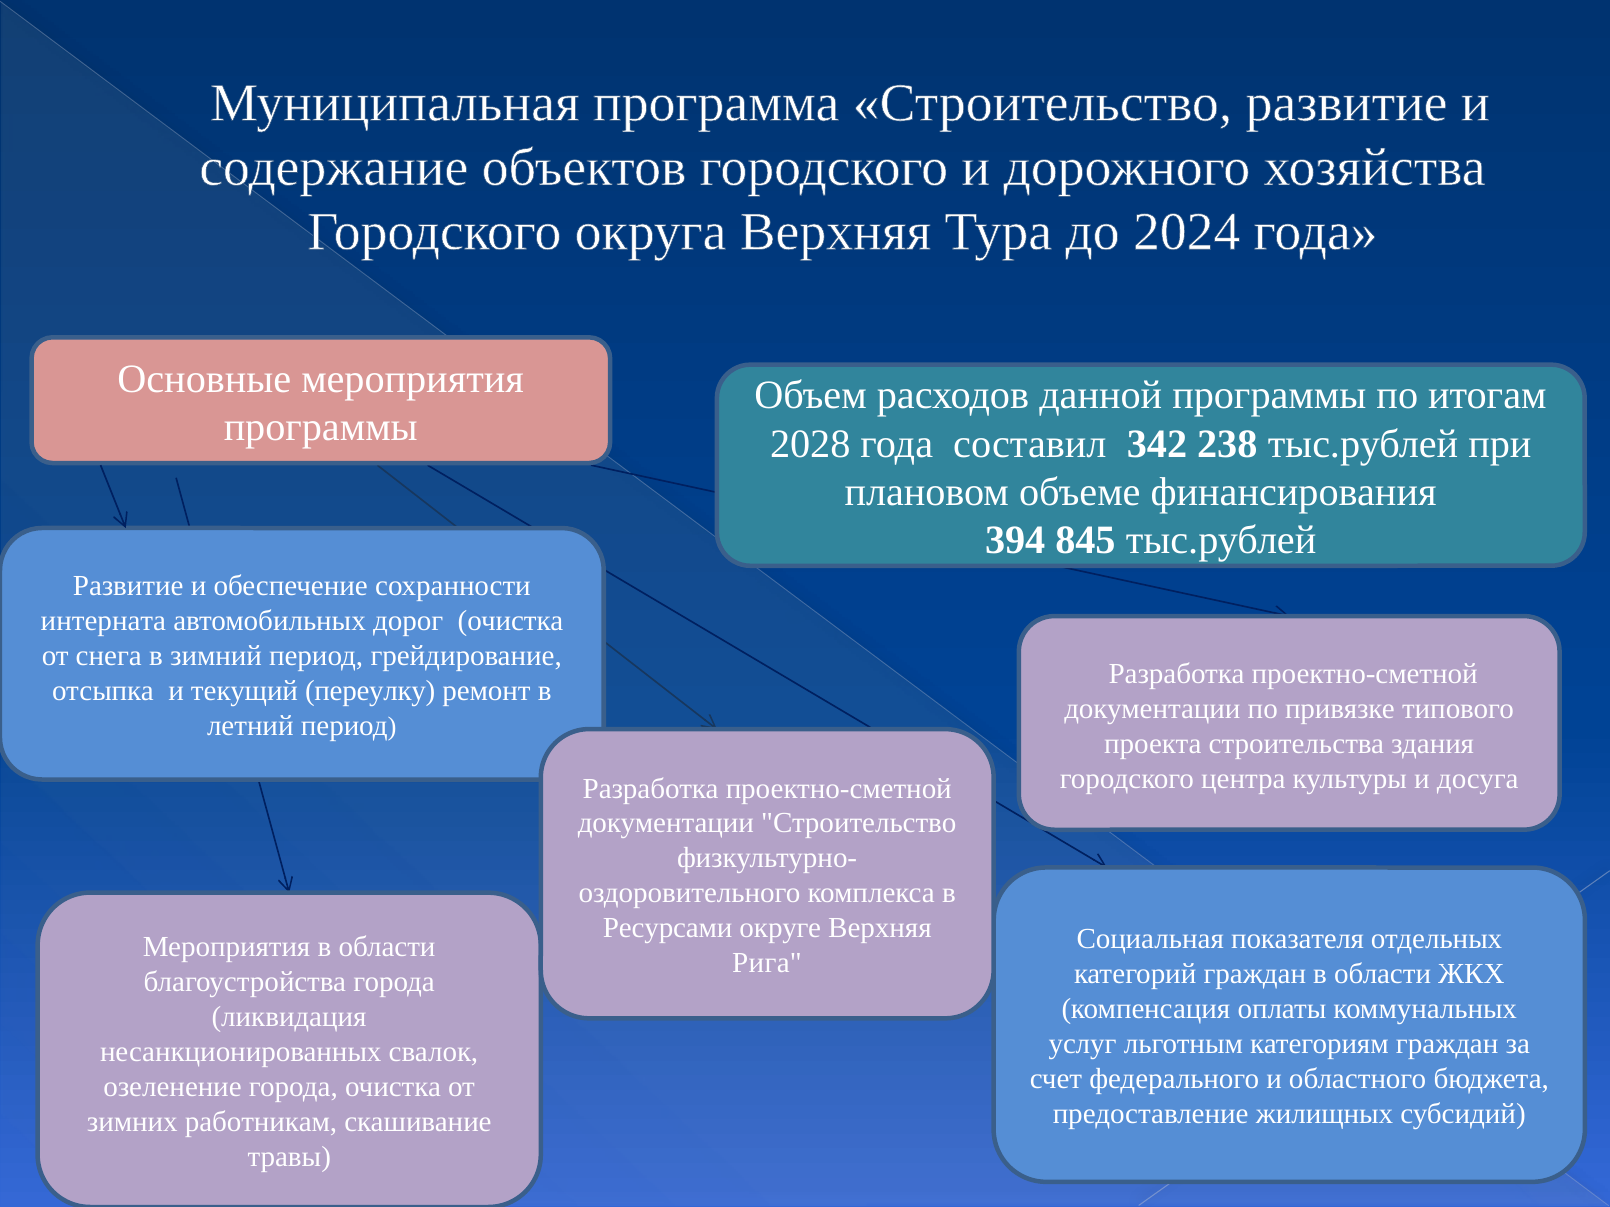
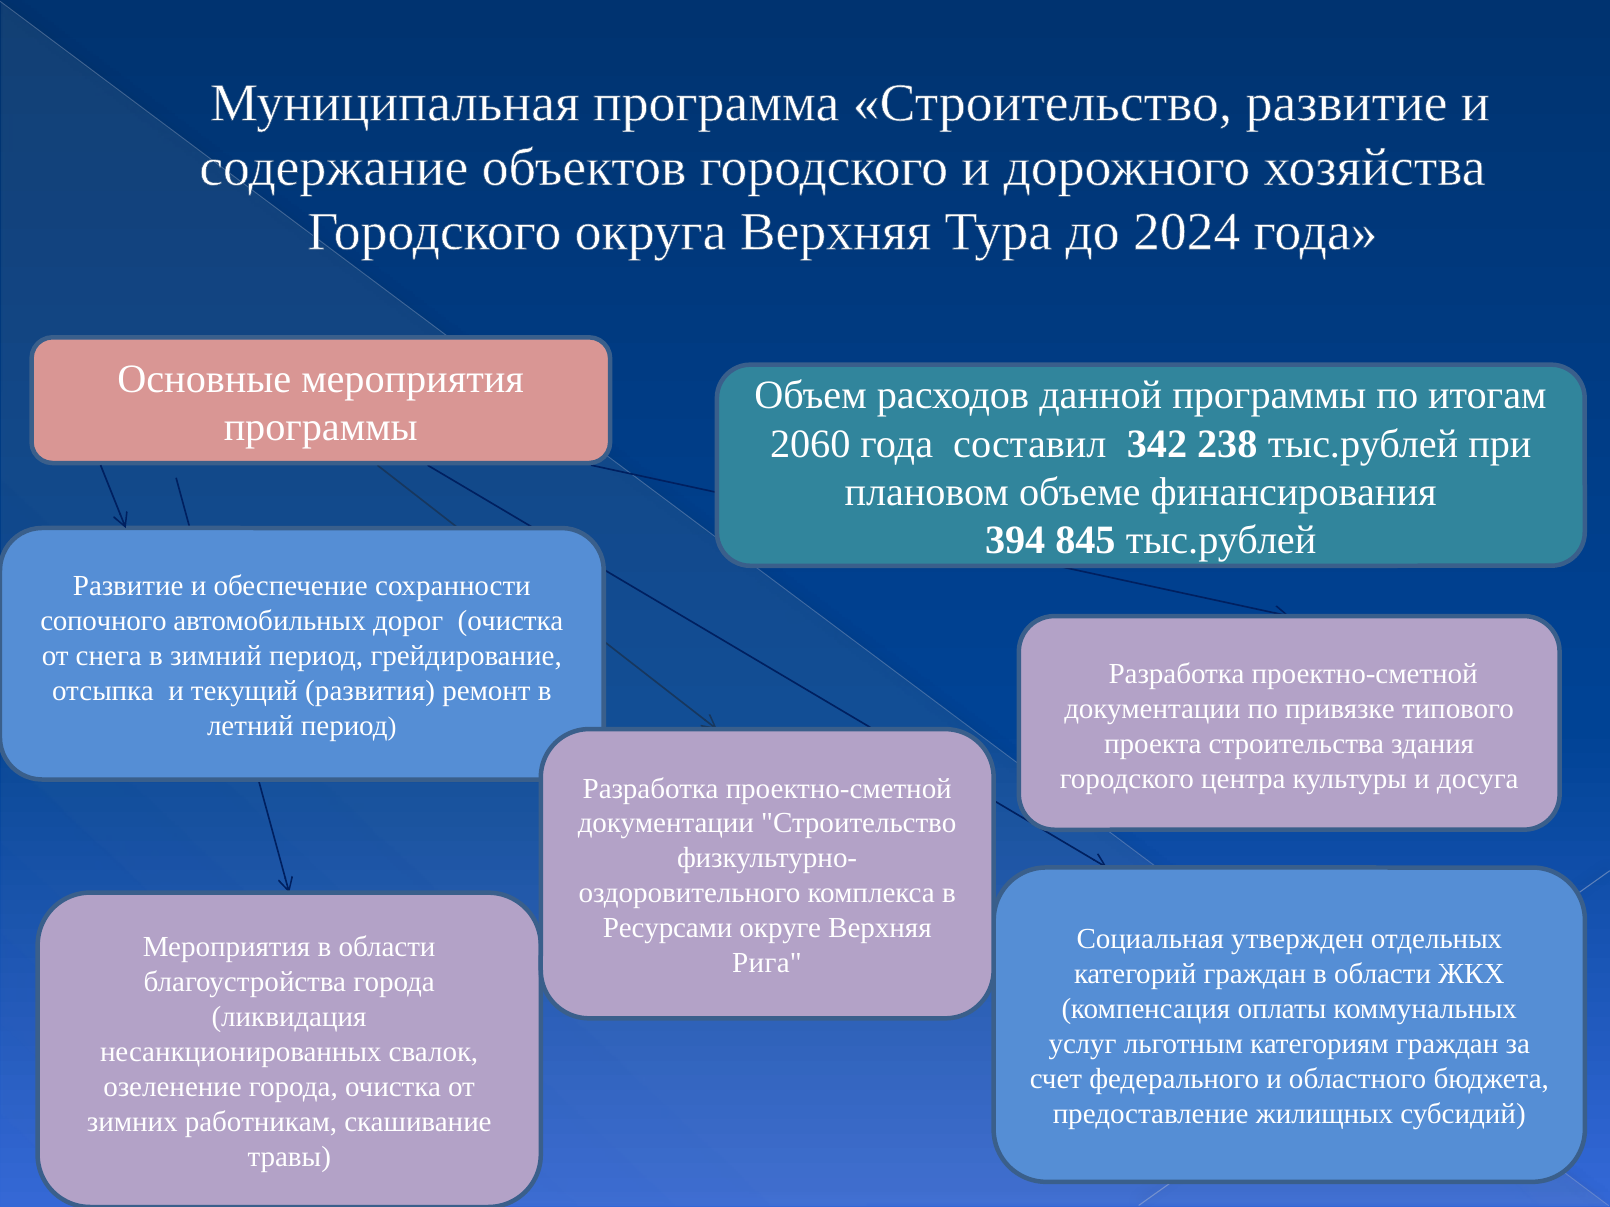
2028: 2028 -> 2060
интерната: интерната -> сопочного
переулку: переулку -> развития
показателя: показателя -> утвержден
